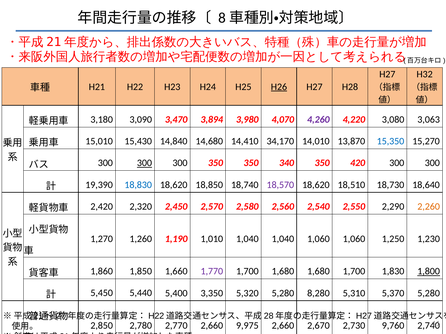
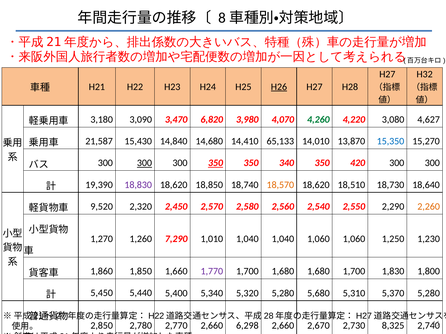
3,894: 3,894 -> 6,820
4,260 colour: purple -> green
3,063: 3,063 -> 4,627
15,010: 15,010 -> 21,587
34,170: 34,170 -> 65,133
350 at (216, 163) underline: none -> present
18,830 colour: blue -> purple
18,570 colour: purple -> orange
2,420: 2,420 -> 9,520
1,190: 1,190 -> 7,290
1,800 underline: present -> none
3,350: 3,350 -> 5,340
8,280: 8,280 -> 5,680
9,975: 9,975 -> 6,298
9,760: 9,760 -> 8,325
